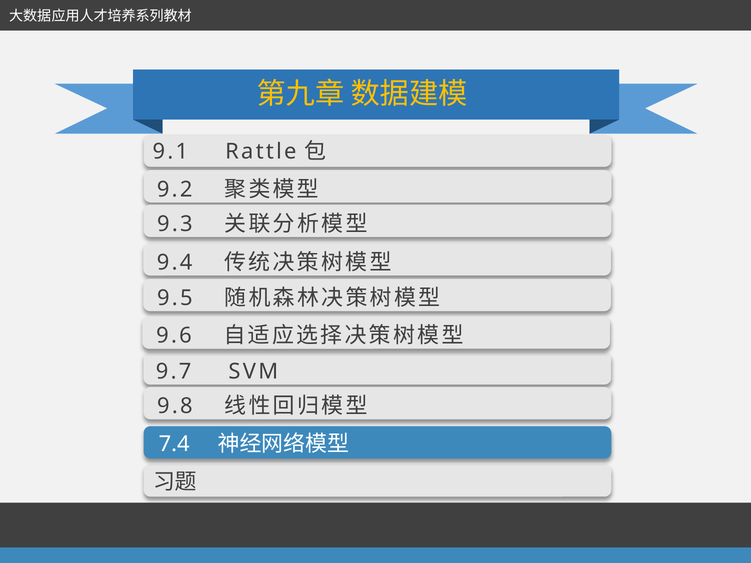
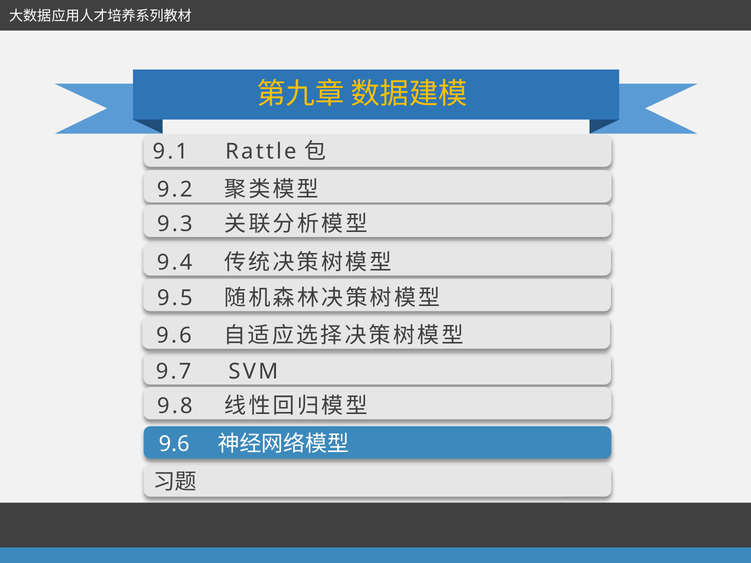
7.4 at (174, 444): 7.4 -> 9.6
